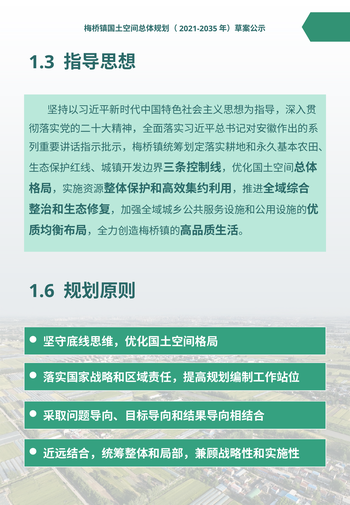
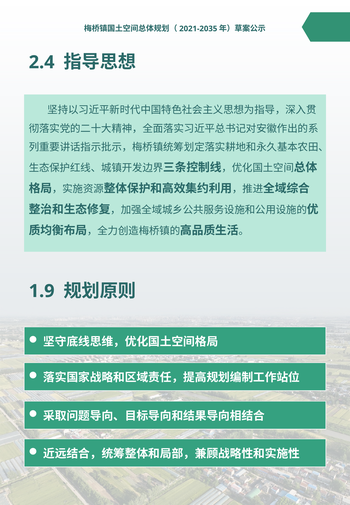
1.3: 1.3 -> 2.4
1.6: 1.6 -> 1.9
